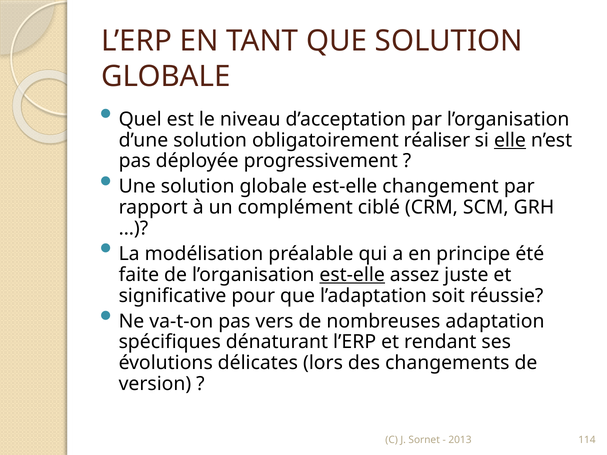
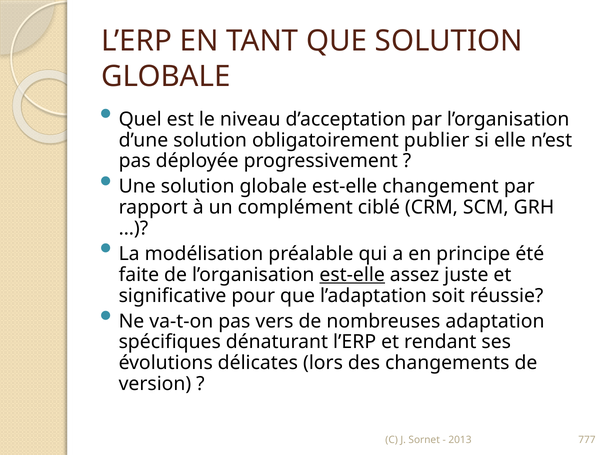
réaliser: réaliser -> publier
elle underline: present -> none
114: 114 -> 777
